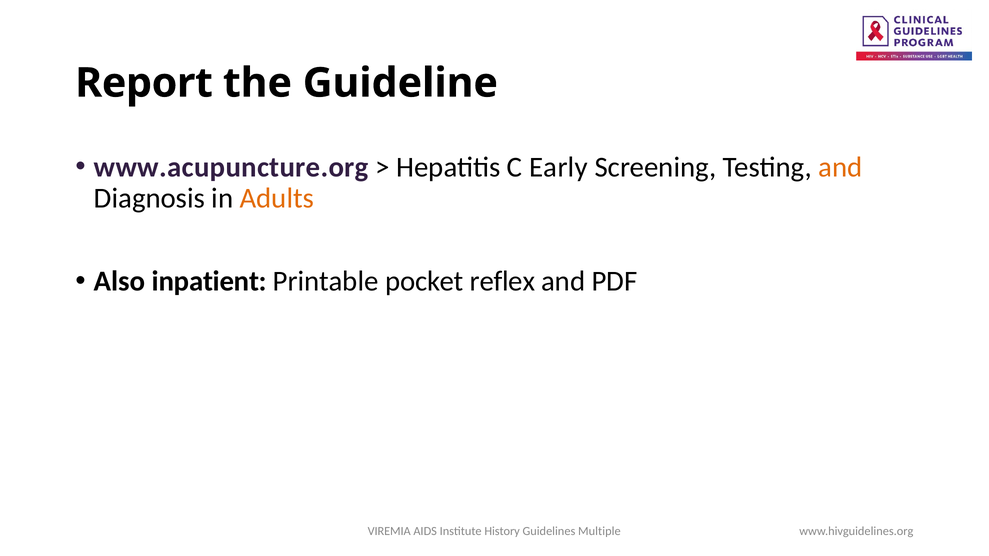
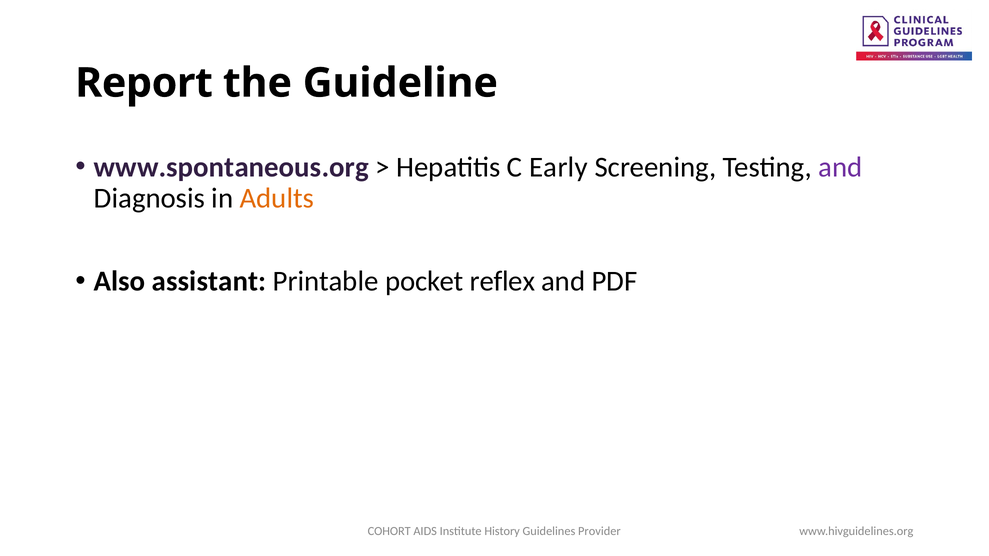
www.acupuncture.org: www.acupuncture.org -> www.spontaneous.org
and at (840, 167) colour: orange -> purple
inpatient: inpatient -> assistant
VIREMIA: VIREMIA -> COHORT
Multiple: Multiple -> Provider
